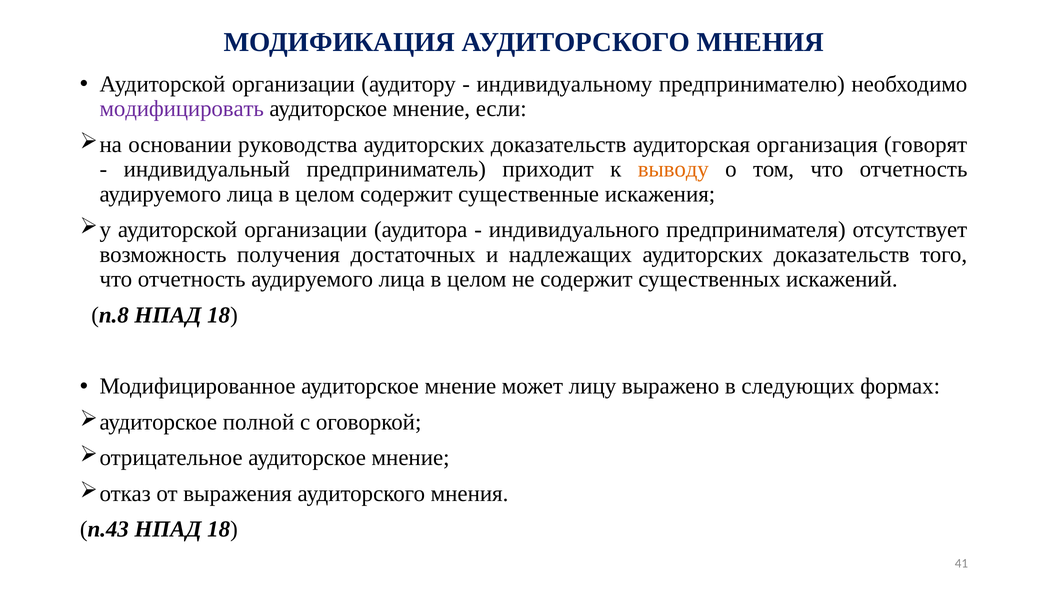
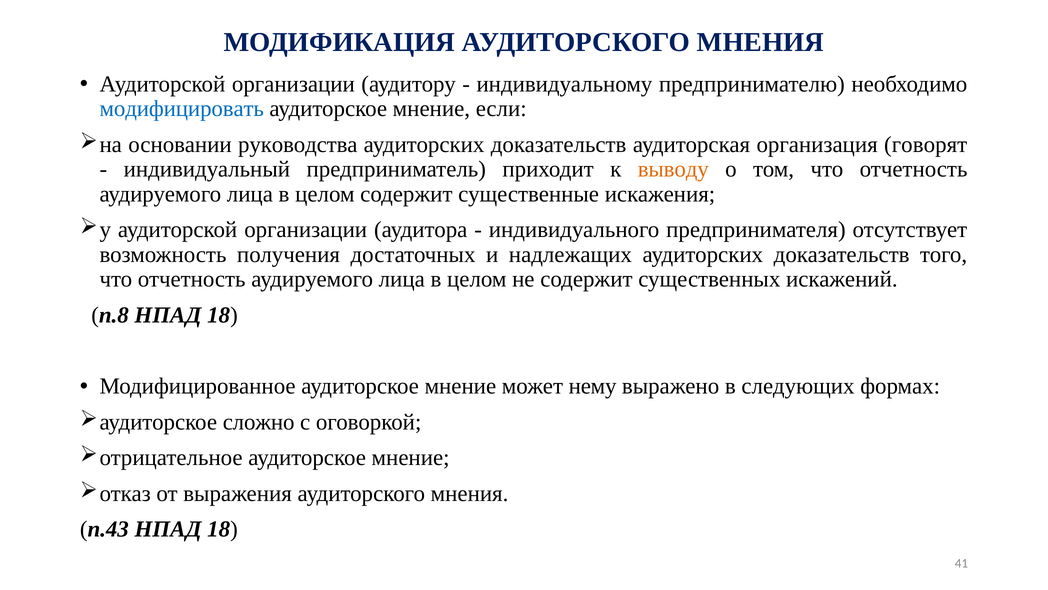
модифицировать colour: purple -> blue
лицу: лицу -> нему
полной: полной -> сложно
